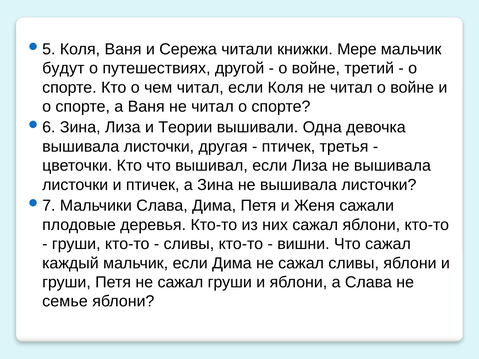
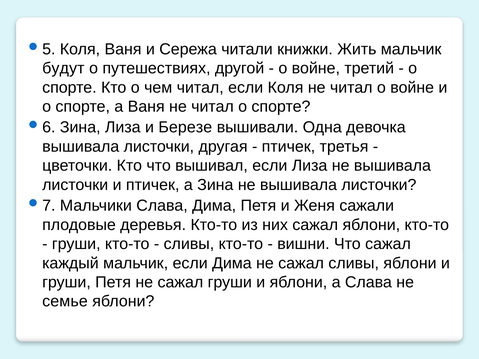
Мере: Мере -> Жить
Теории: Теории -> Березе
